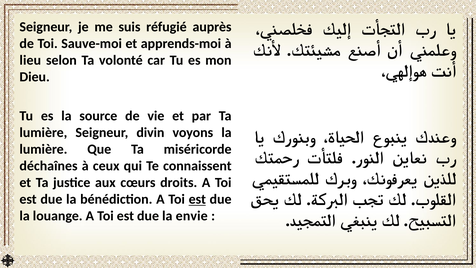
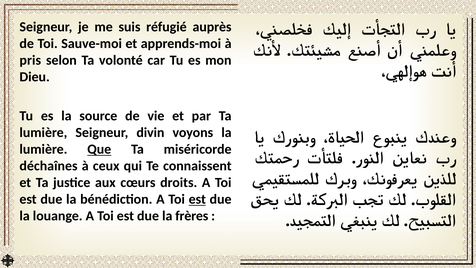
lieu: lieu -> pris
Que underline: none -> present
envie: envie -> frères
